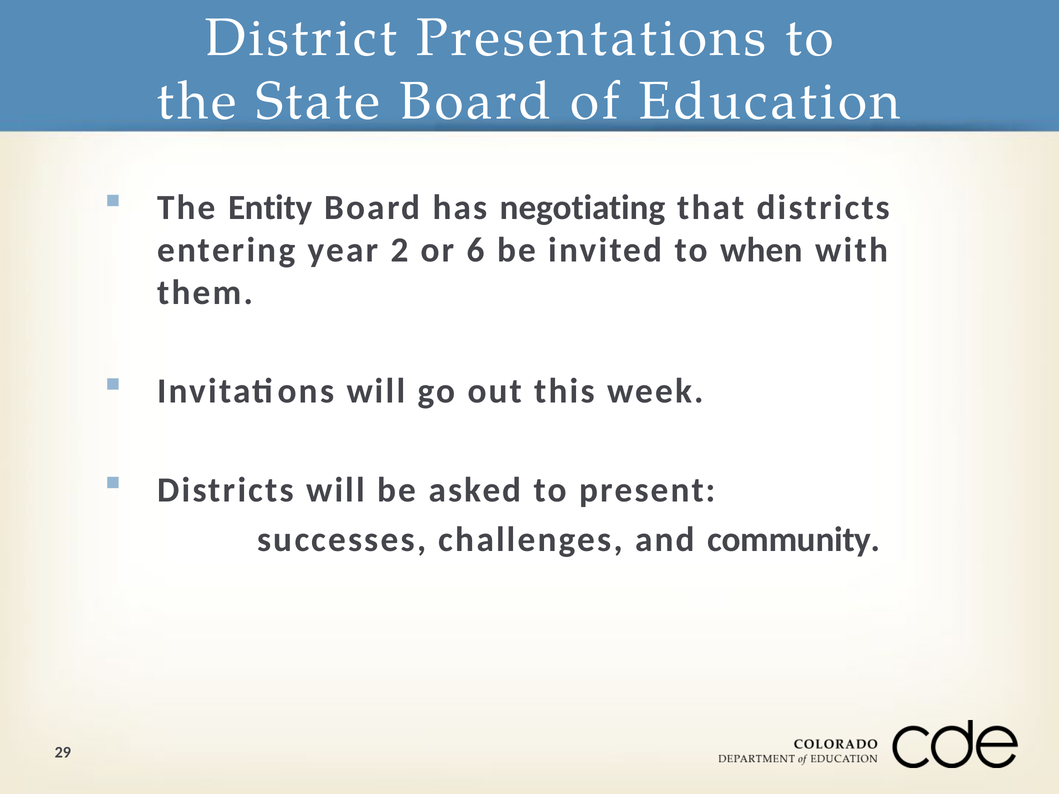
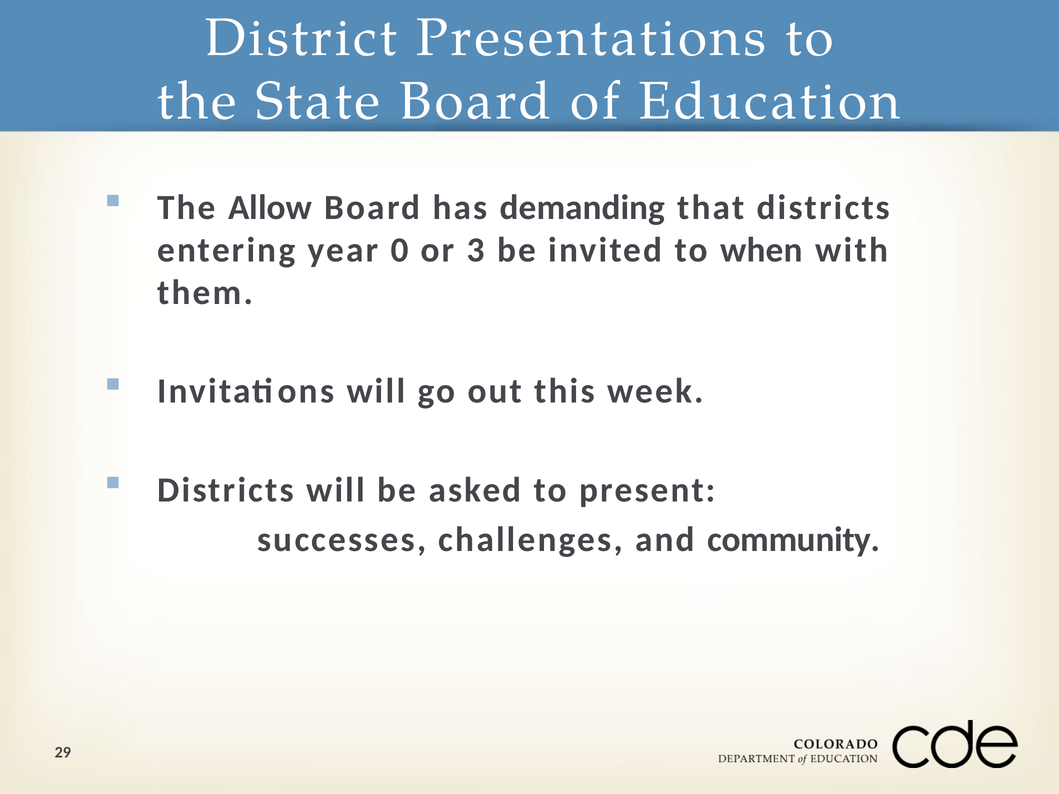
Entity: Entity -> Allow
negotiating: negotiating -> demanding
2: 2 -> 0
6: 6 -> 3
